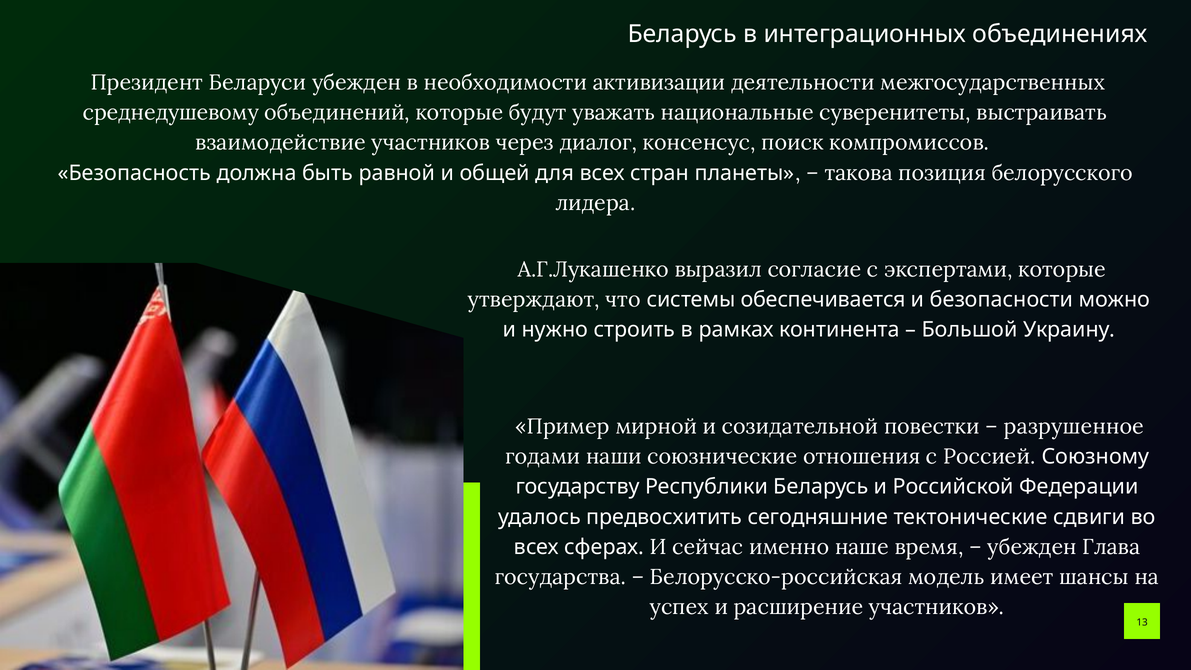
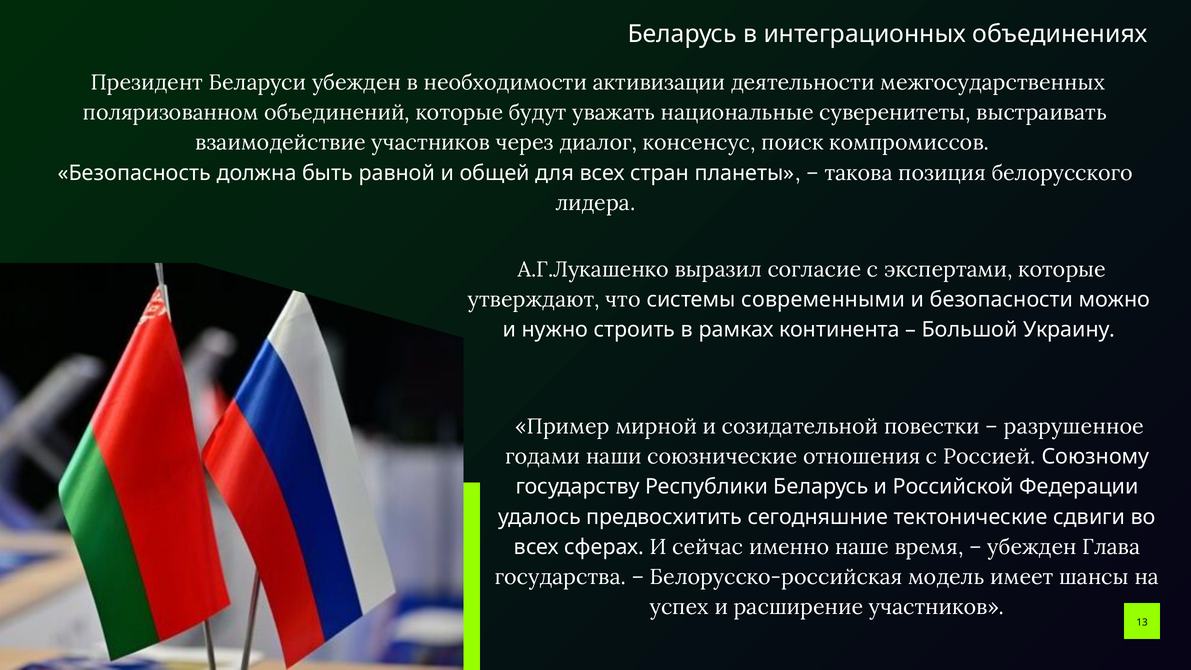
среднедушевому: среднедушевому -> поляризованном
обеспечивается: обеспечивается -> современными
